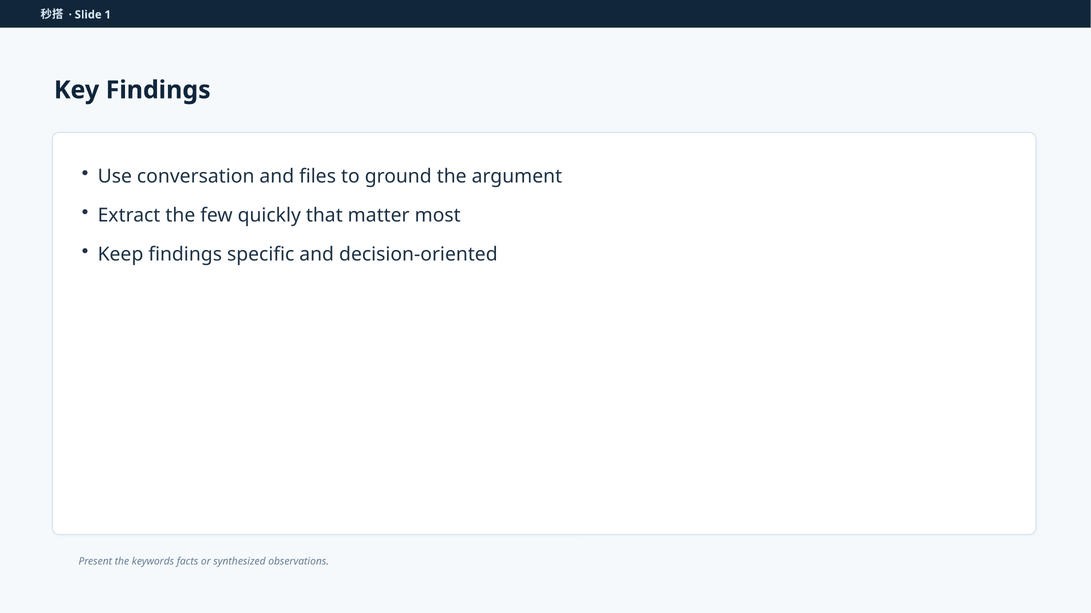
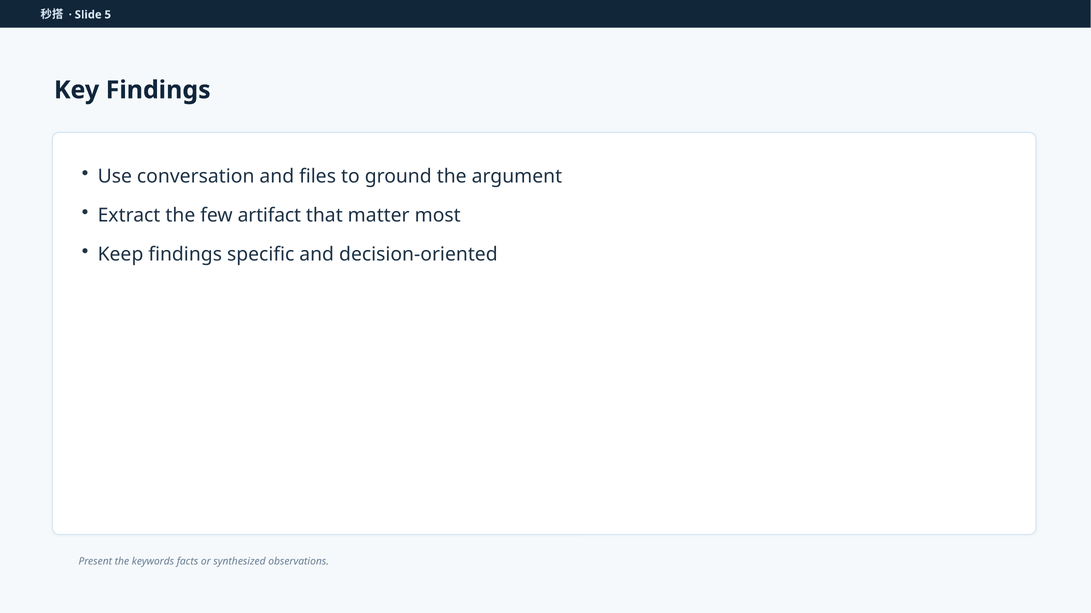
1: 1 -> 5
quickly: quickly -> artifact
